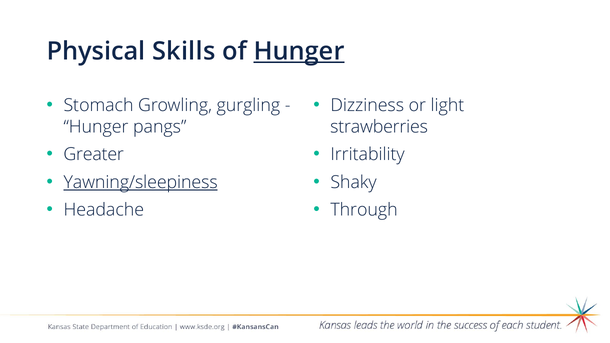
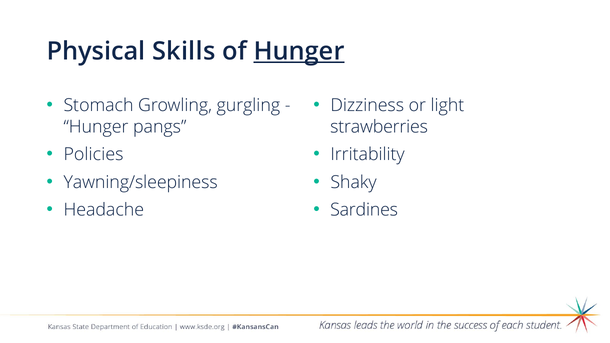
Greater: Greater -> Policies
Yawning/sleepiness underline: present -> none
Through: Through -> Sardines
